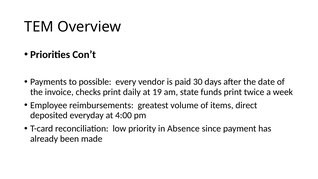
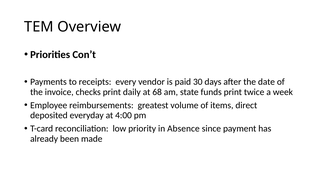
possible: possible -> receipts
19: 19 -> 68
